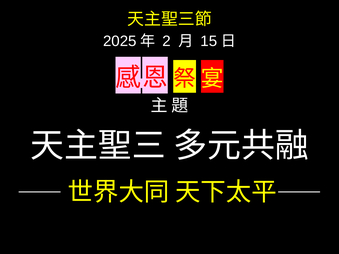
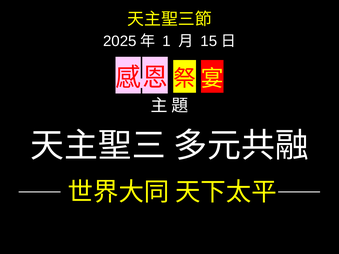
2: 2 -> 1
